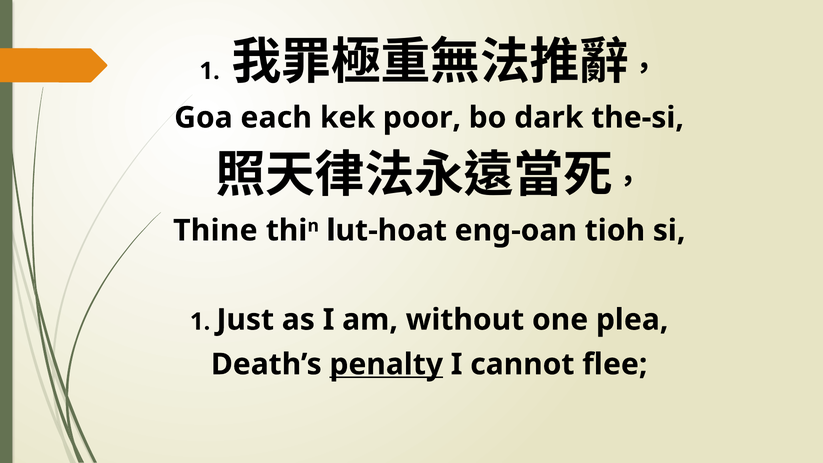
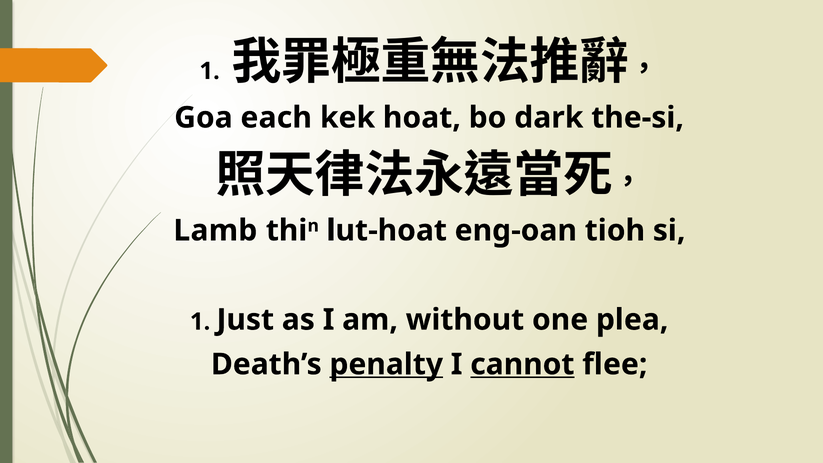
poor: poor -> hoat
Thine: Thine -> Lamb
cannot underline: none -> present
